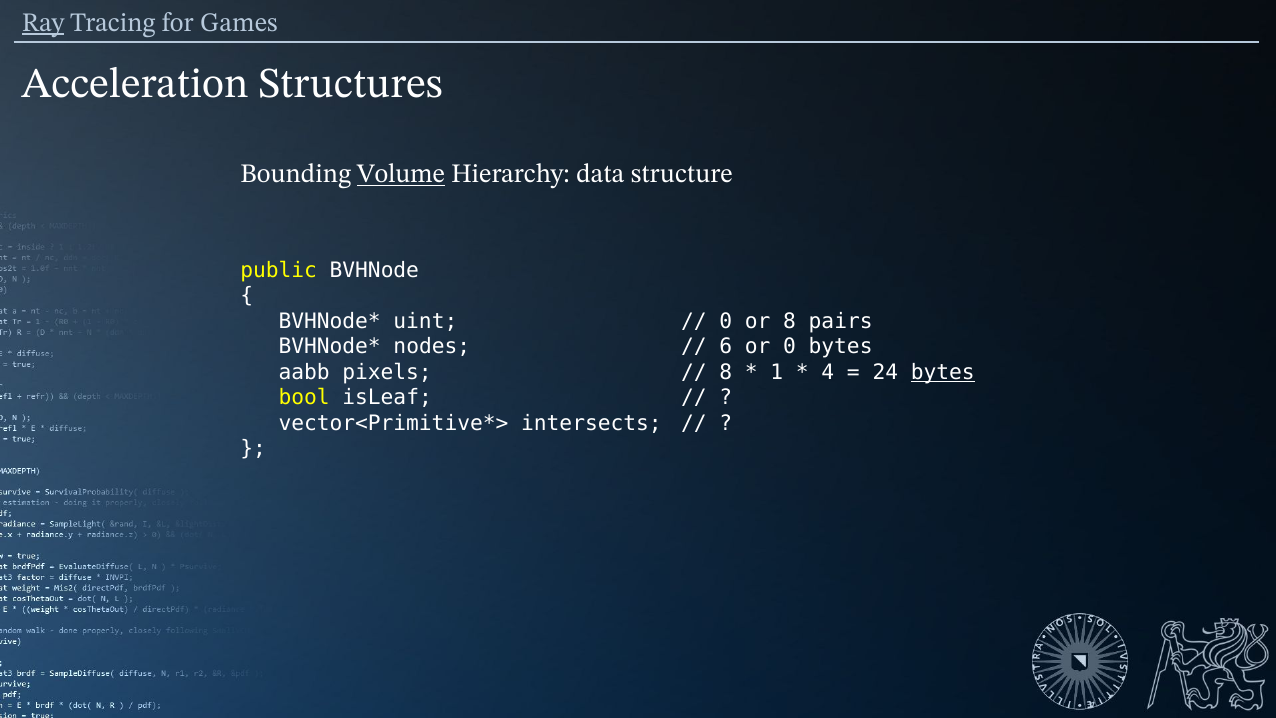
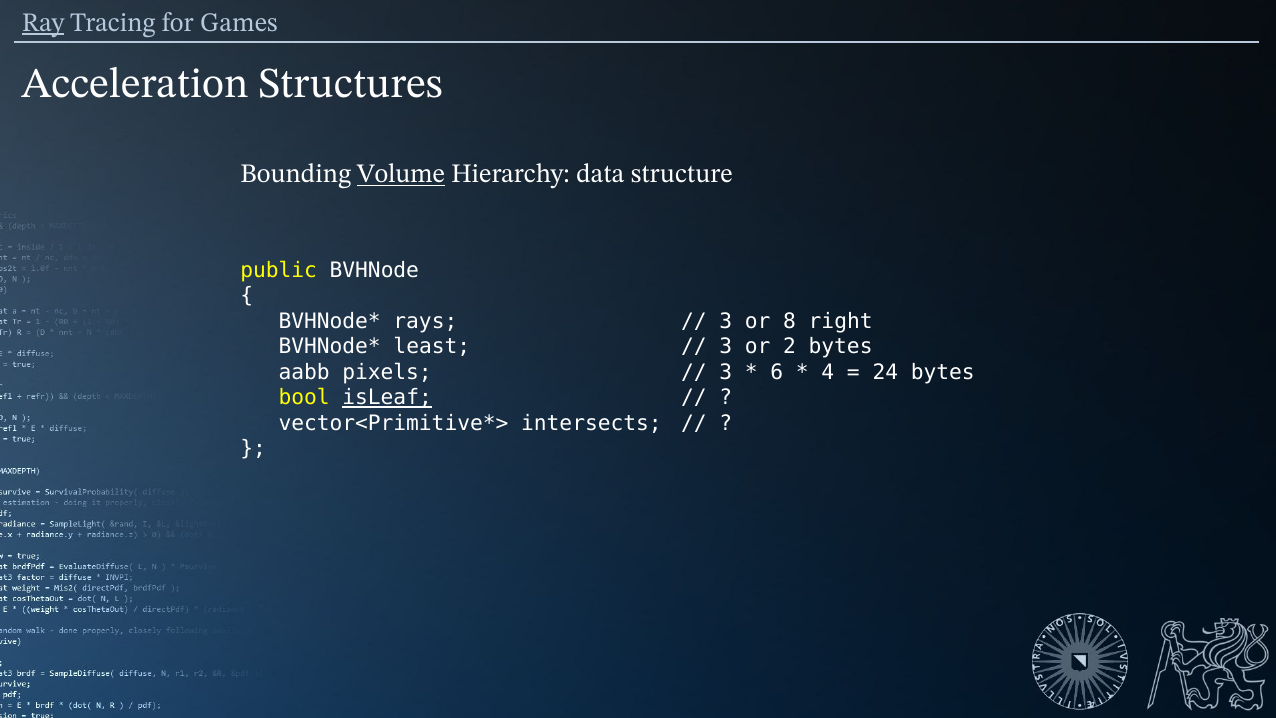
uint: uint -> rays
0 at (726, 321): 0 -> 3
pairs: pairs -> right
nodes: nodes -> least
6 at (726, 347): 6 -> 3
or 0: 0 -> 2
8 at (726, 372): 8 -> 3
1: 1 -> 6
bytes at (943, 372) underline: present -> none
isLeaf underline: none -> present
